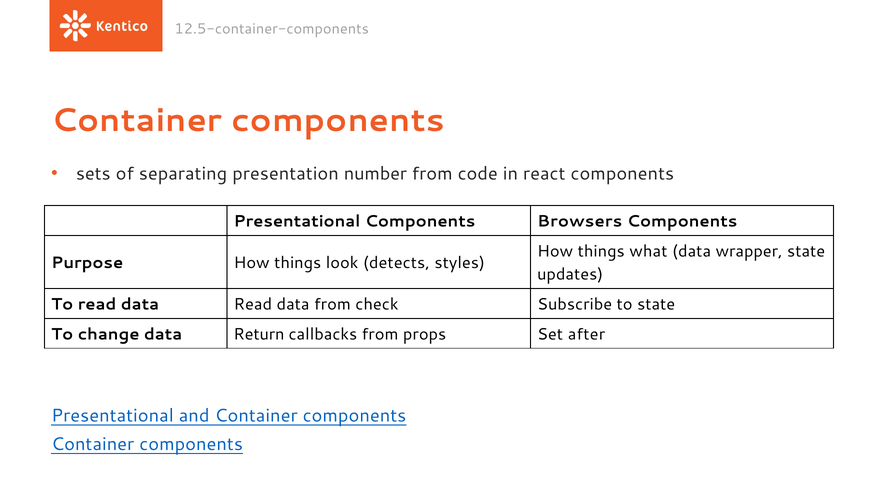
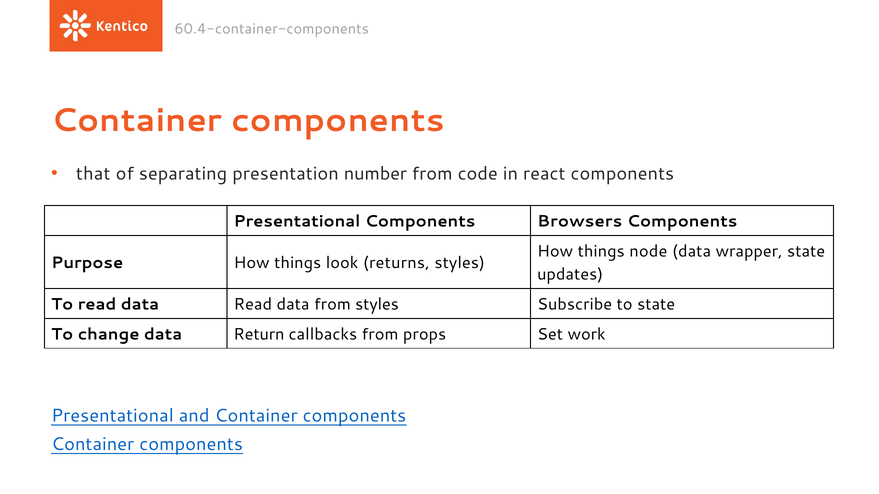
12.5-container-components: 12.5-container-components -> 60.4-container-components
sets: sets -> that
what: what -> node
detects: detects -> returns
from check: check -> styles
after: after -> work
